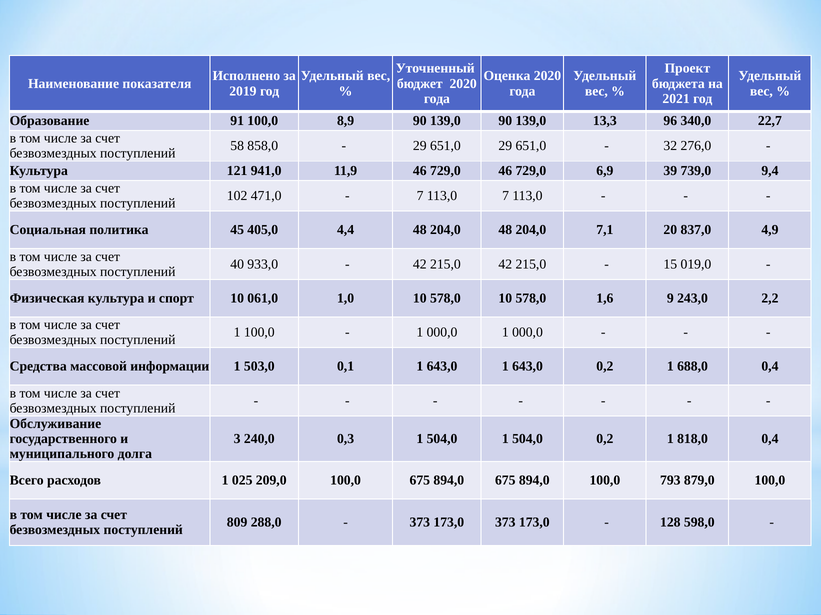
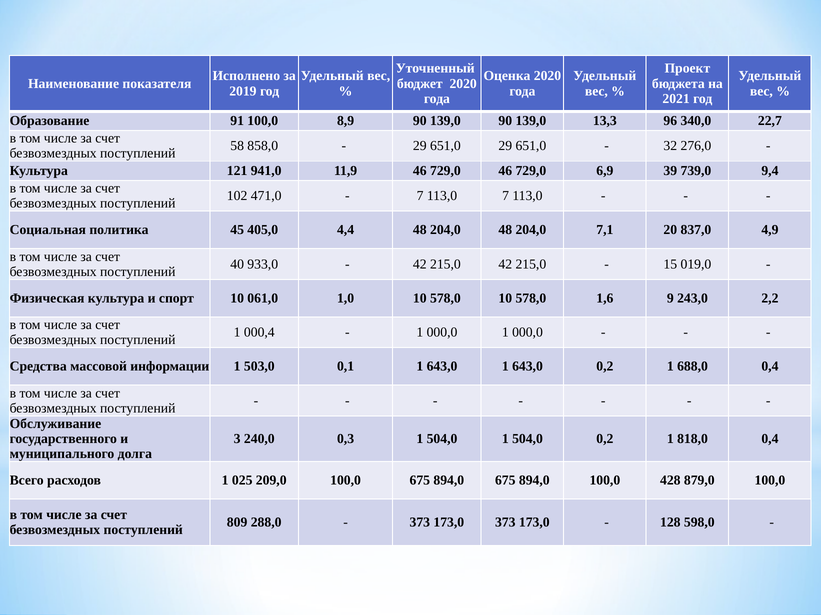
1 100,0: 100,0 -> 000,4
793: 793 -> 428
